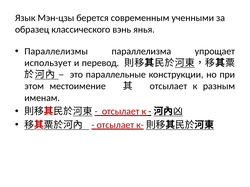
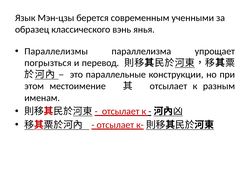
использует: использует -> погрызться
